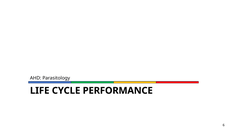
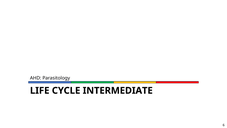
PERFORMANCE: PERFORMANCE -> INTERMEDIATE
